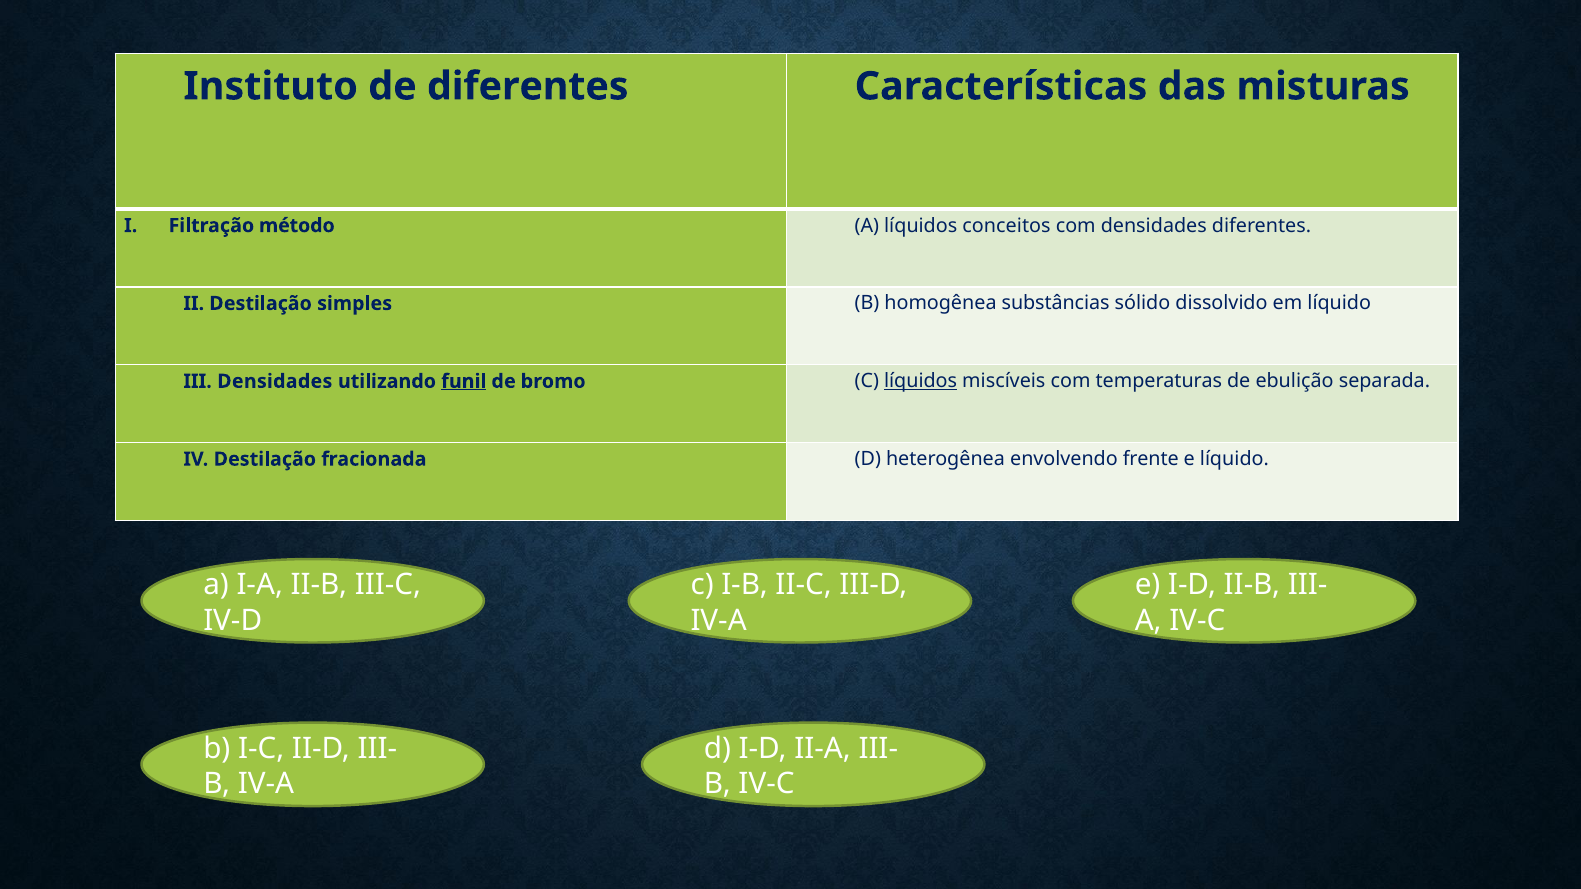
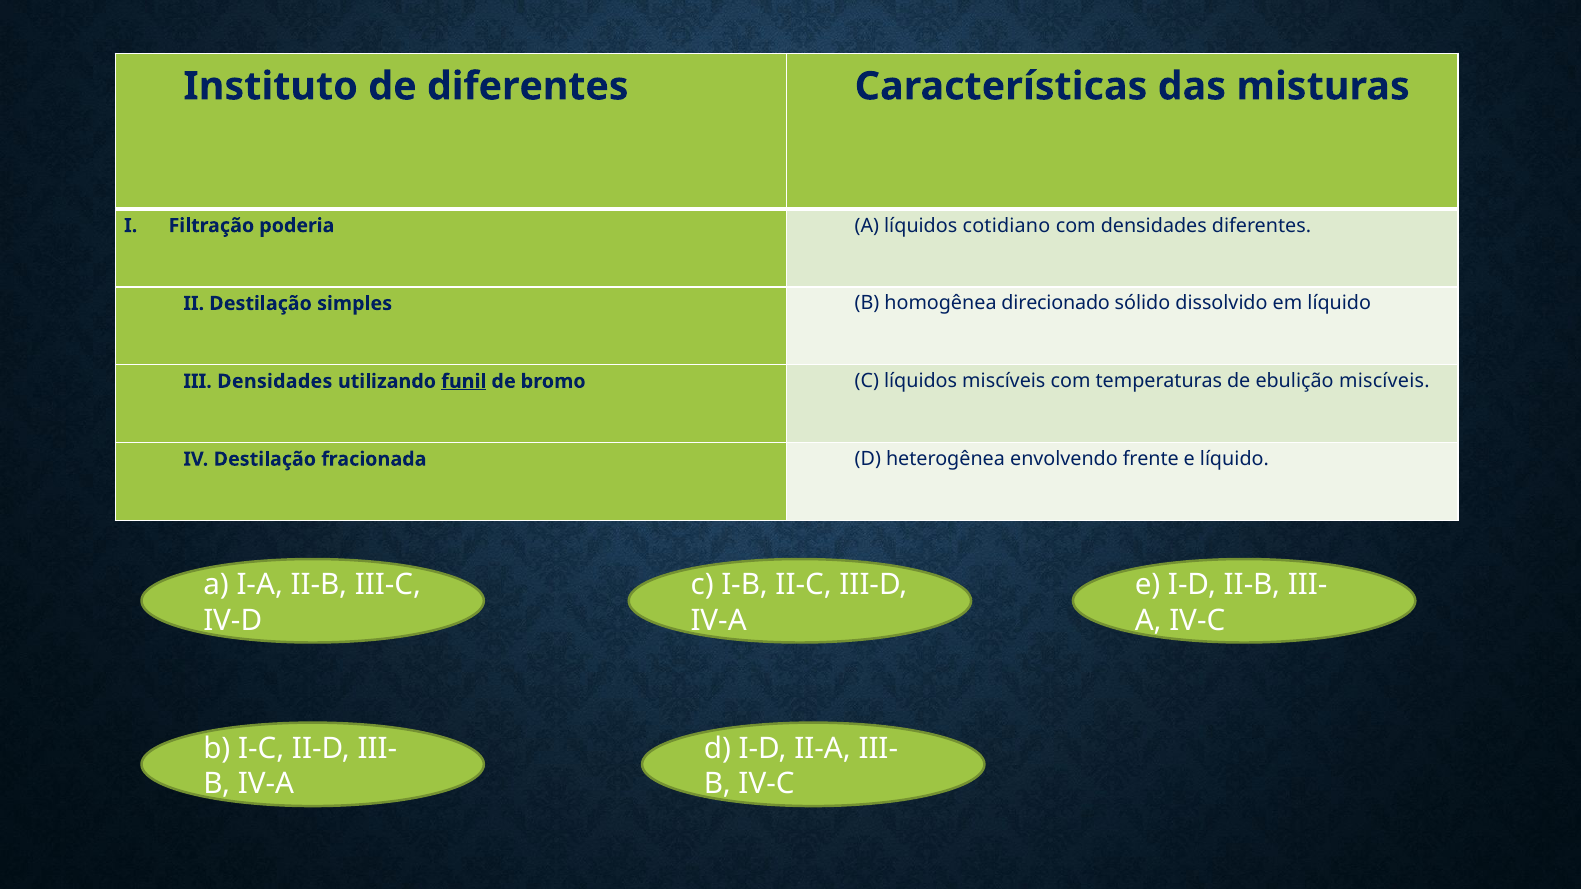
método: método -> poderia
conceitos: conceitos -> cotidiano
substâncias: substâncias -> direcionado
líquidos at (921, 381) underline: present -> none
ebulição separada: separada -> miscíveis
